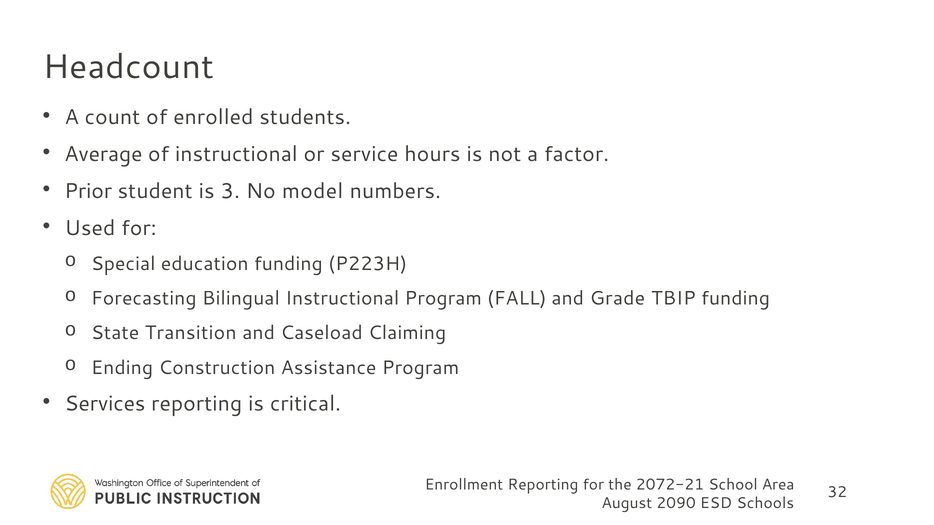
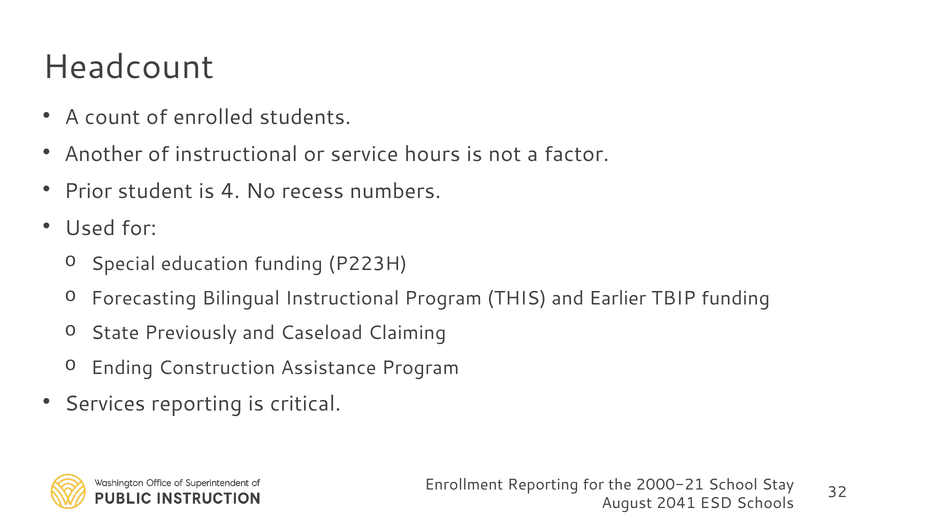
Average: Average -> Another
3: 3 -> 4
model: model -> recess
FALL: FALL -> THIS
Grade: Grade -> Earlier
Transition: Transition -> Previously
2072-21: 2072-21 -> 2000-21
Area: Area -> Stay
2090: 2090 -> 2041
